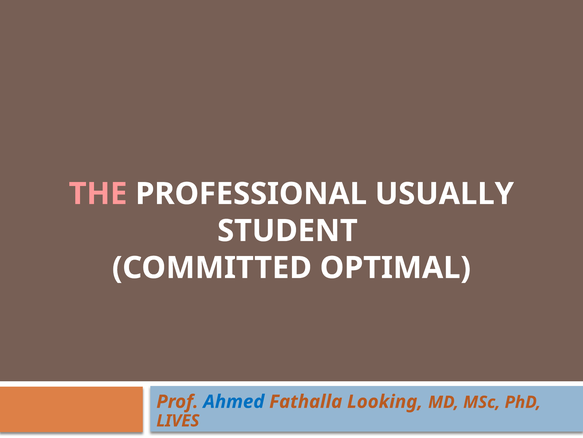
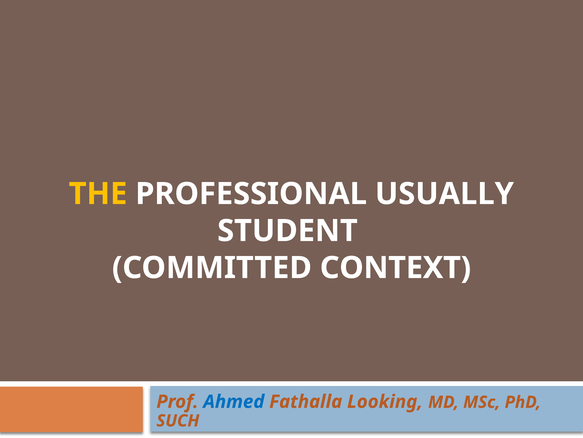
THE colour: pink -> yellow
OPTIMAL: OPTIMAL -> CONTEXT
LIVES: LIVES -> SUCH
